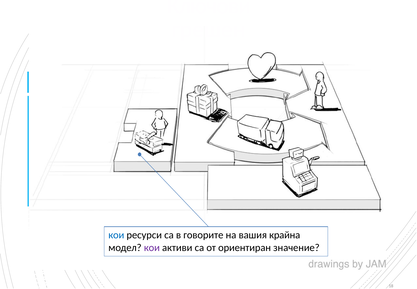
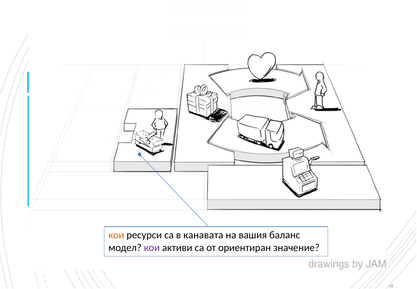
кои at (116, 235) colour: blue -> orange
говорите: говорите -> канавата
крайна: крайна -> баланс
